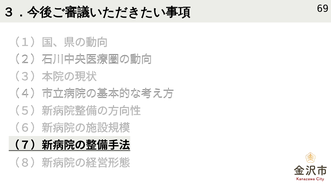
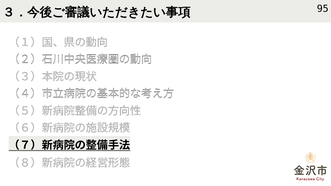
69: 69 -> 95
